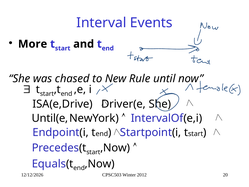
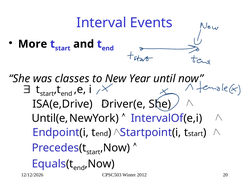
chased: chased -> classes
Rule: Rule -> Year
